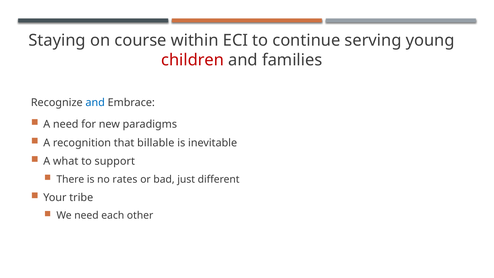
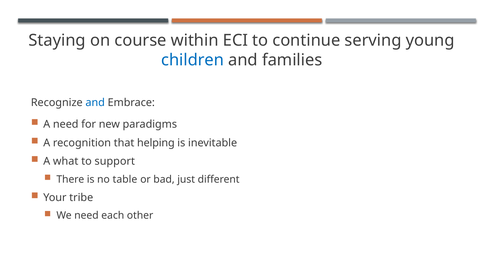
children colour: red -> blue
billable: billable -> helping
rates: rates -> table
